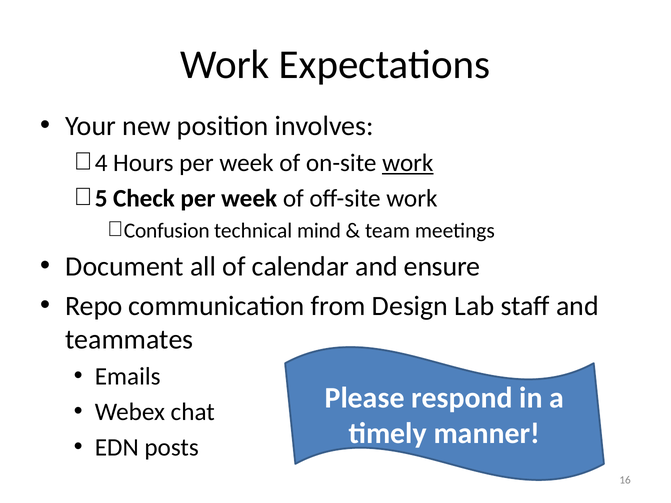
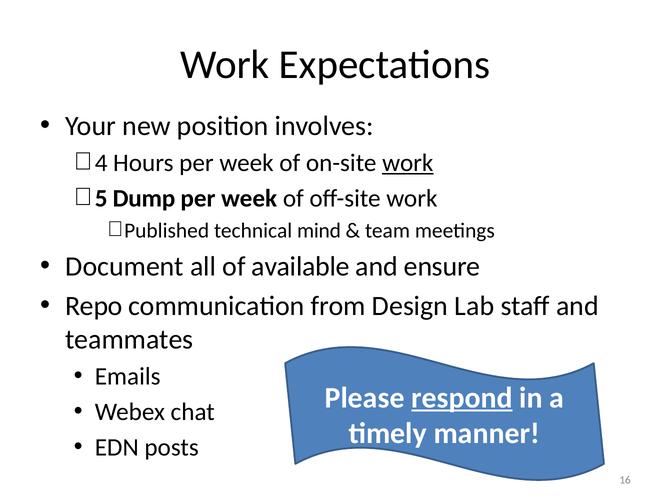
Check: Check -> Dump
Confusion: Confusion -> Published
calendar: calendar -> available
respond underline: none -> present
